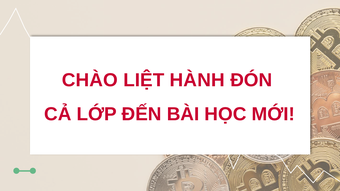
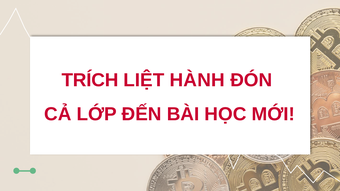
CHÀO: CHÀO -> TRÍCH
